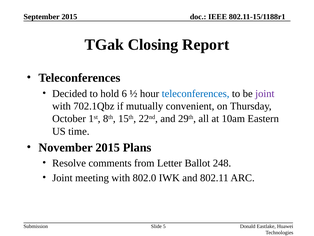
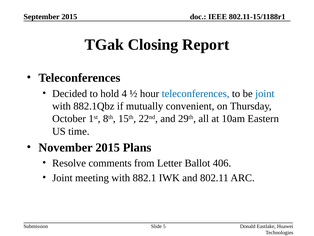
6: 6 -> 4
joint at (265, 93) colour: purple -> blue
702.1Qbz: 702.1Qbz -> 882.1Qbz
248: 248 -> 406
802.0: 802.0 -> 882.1
